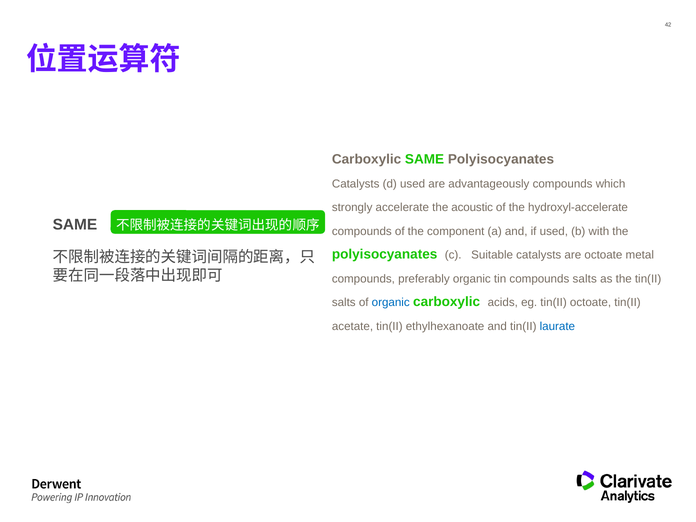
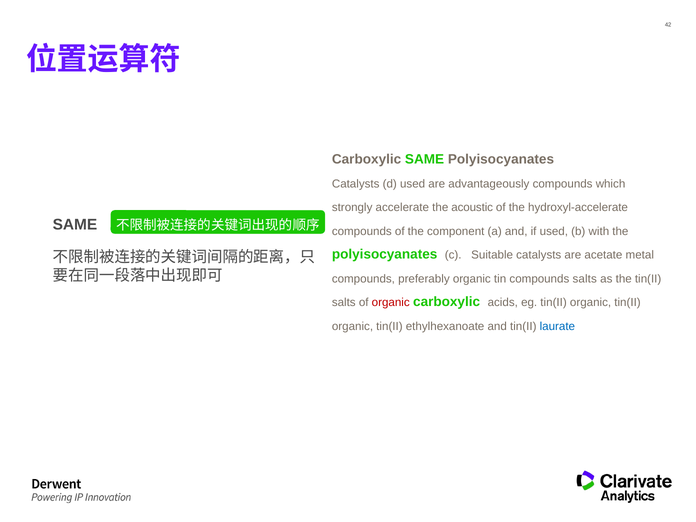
are octoate: octoate -> acetate
organic at (391, 302) colour: blue -> red
eg tin(II octoate: octoate -> organic
acetate at (353, 326): acetate -> organic
